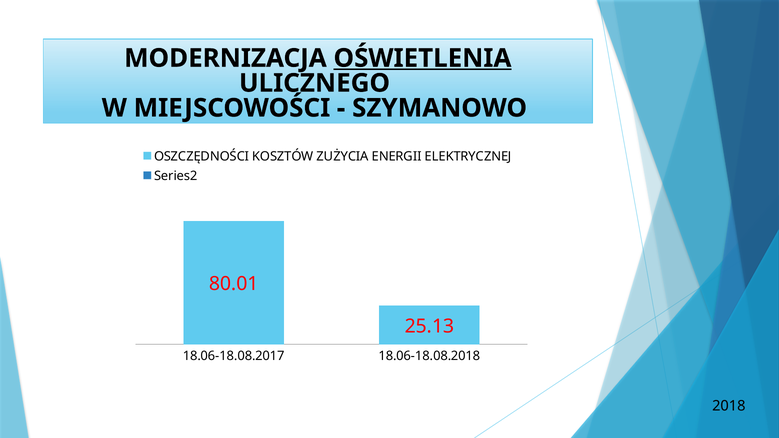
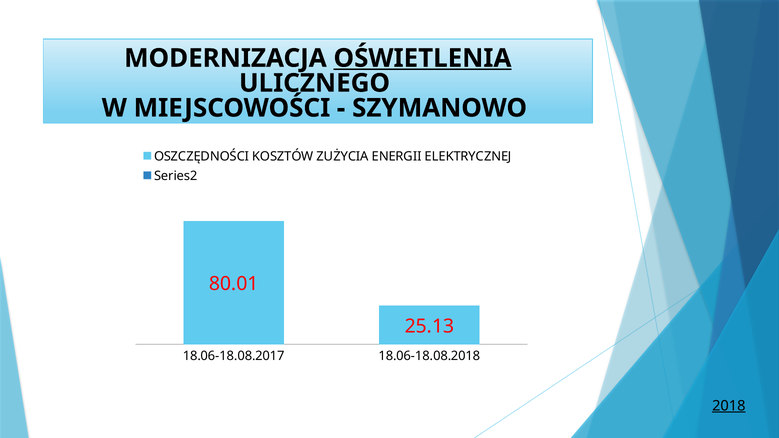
2018 underline: none -> present
